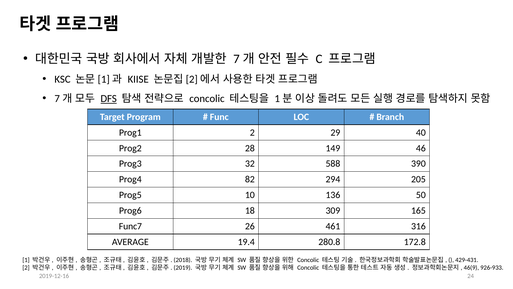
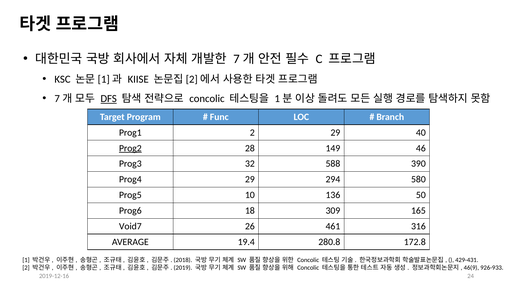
Prog2 underline: none -> present
Prog4 82: 82 -> 29
205: 205 -> 580
Func7: Func7 -> Void7
